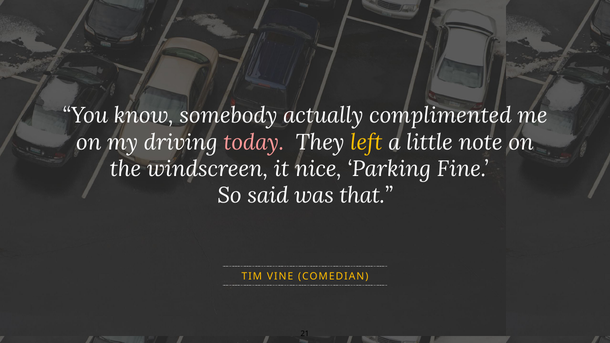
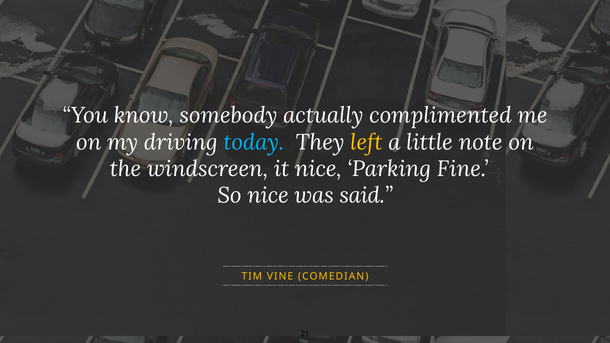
today colour: pink -> light blue
So said: said -> nice
that: that -> said
